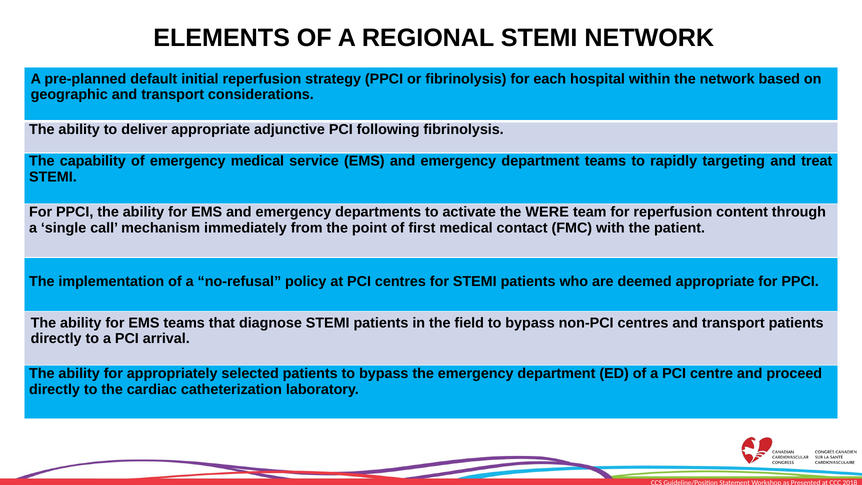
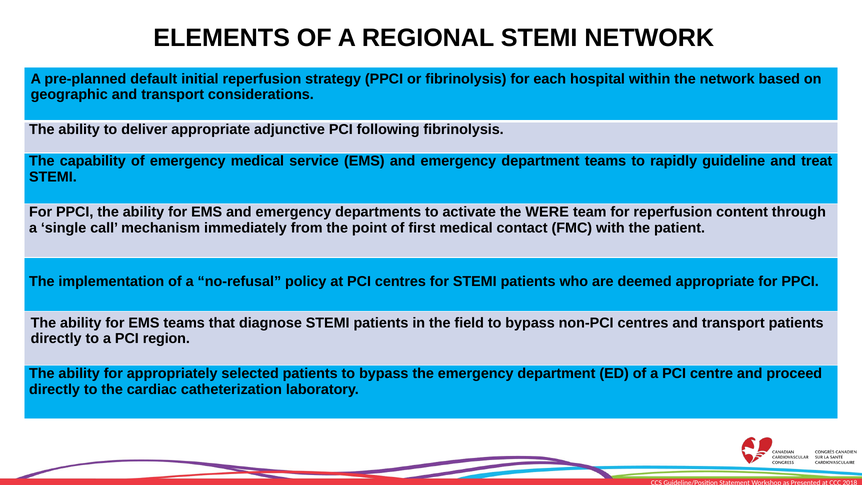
targeting: targeting -> guideline
arrival: arrival -> region
